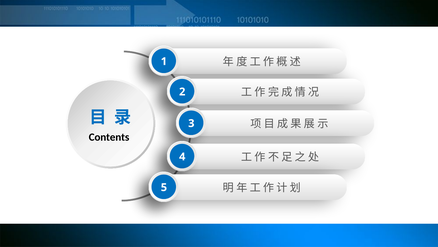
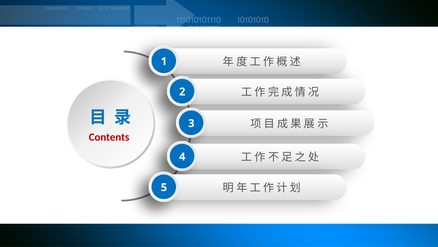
Contents colour: black -> red
